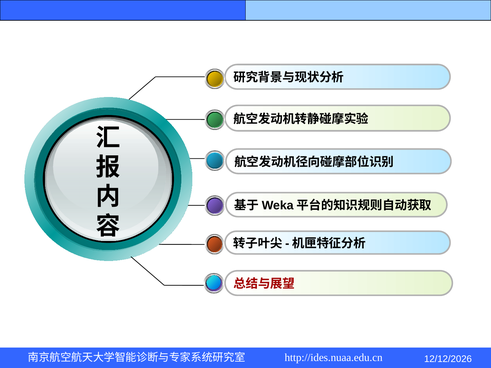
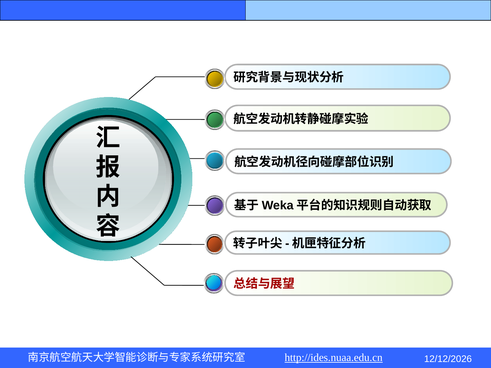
http://ides.nuaa.edu.cn underline: none -> present
